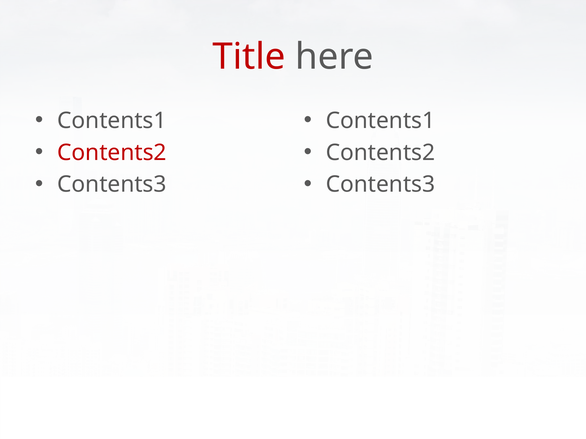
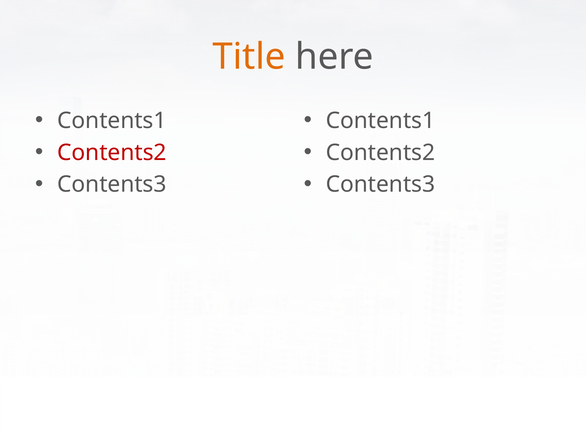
Title colour: red -> orange
